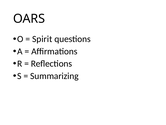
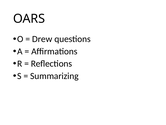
Spirit: Spirit -> Drew
